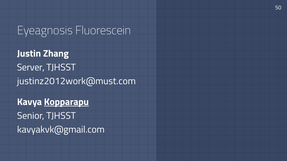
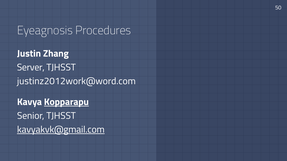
Fluorescein: Fluorescein -> Procedures
justinz2012work@must.com: justinz2012work@must.com -> justinz2012work@word.com
kavyakvk@gmail.com underline: none -> present
